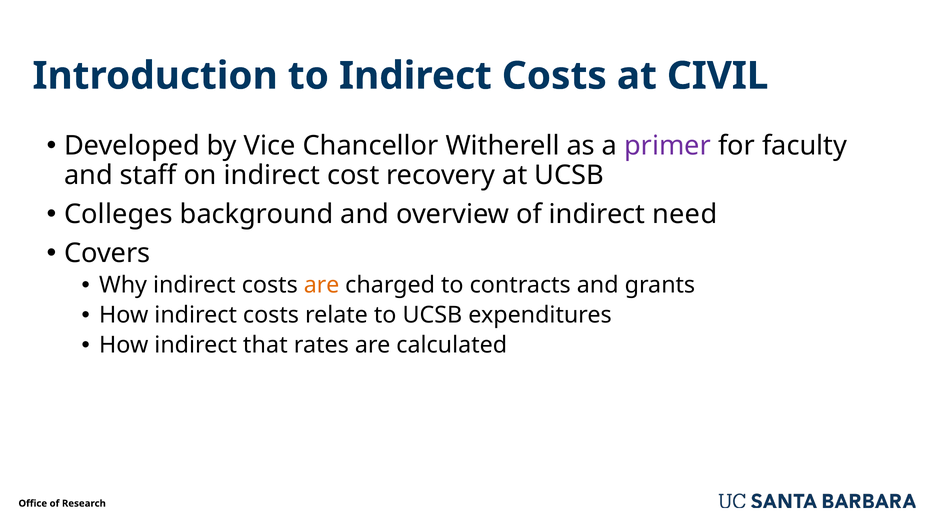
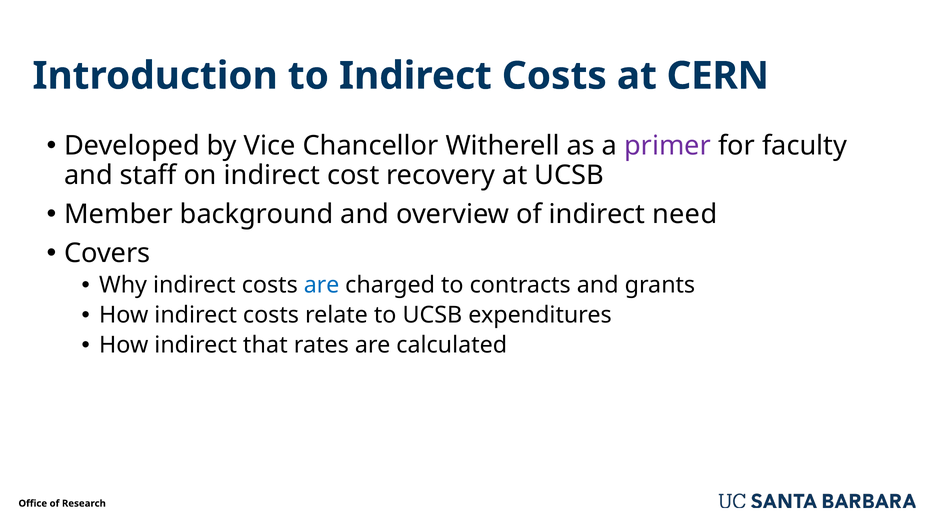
CIVIL: CIVIL -> CERN
Colleges: Colleges -> Member
are at (322, 285) colour: orange -> blue
